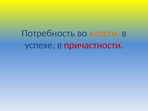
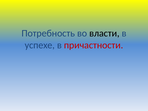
власти colour: orange -> black
